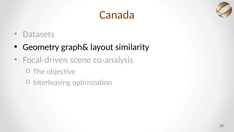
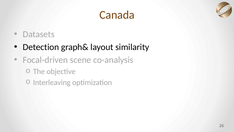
Geometry: Geometry -> Detection
